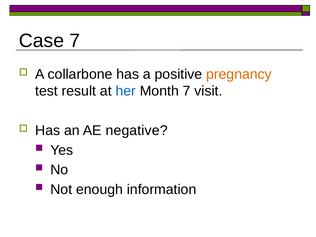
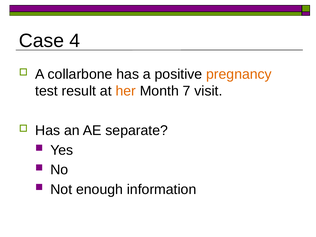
Case 7: 7 -> 4
her colour: blue -> orange
negative: negative -> separate
